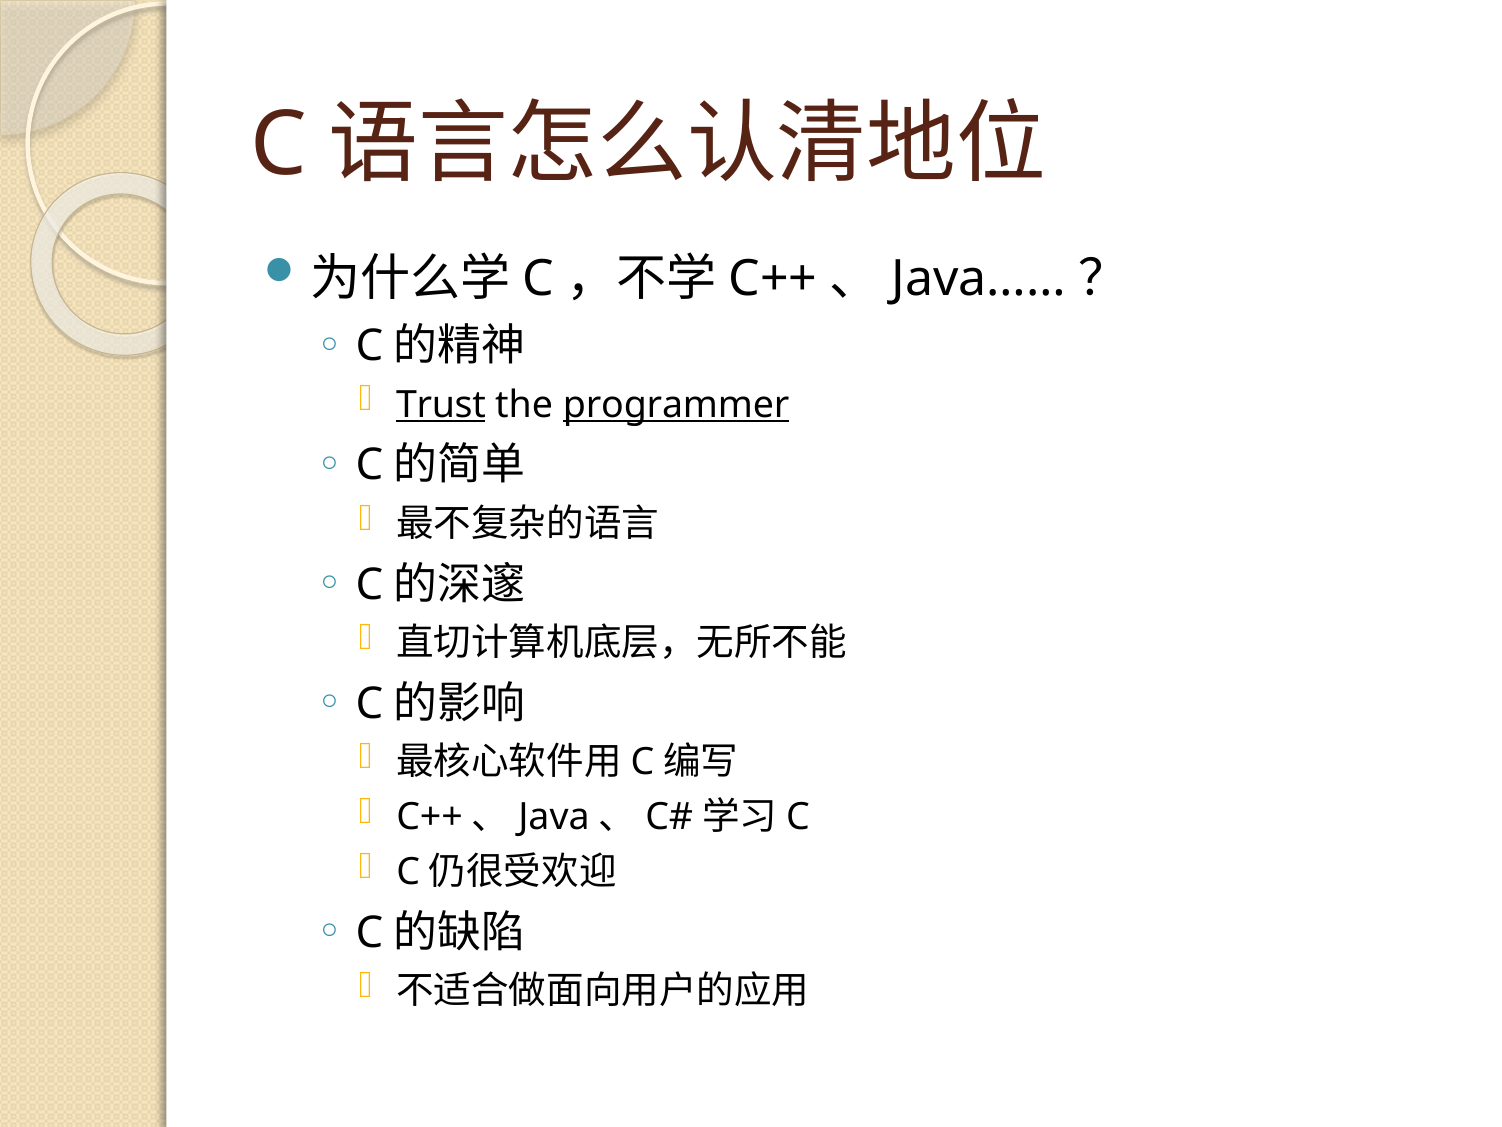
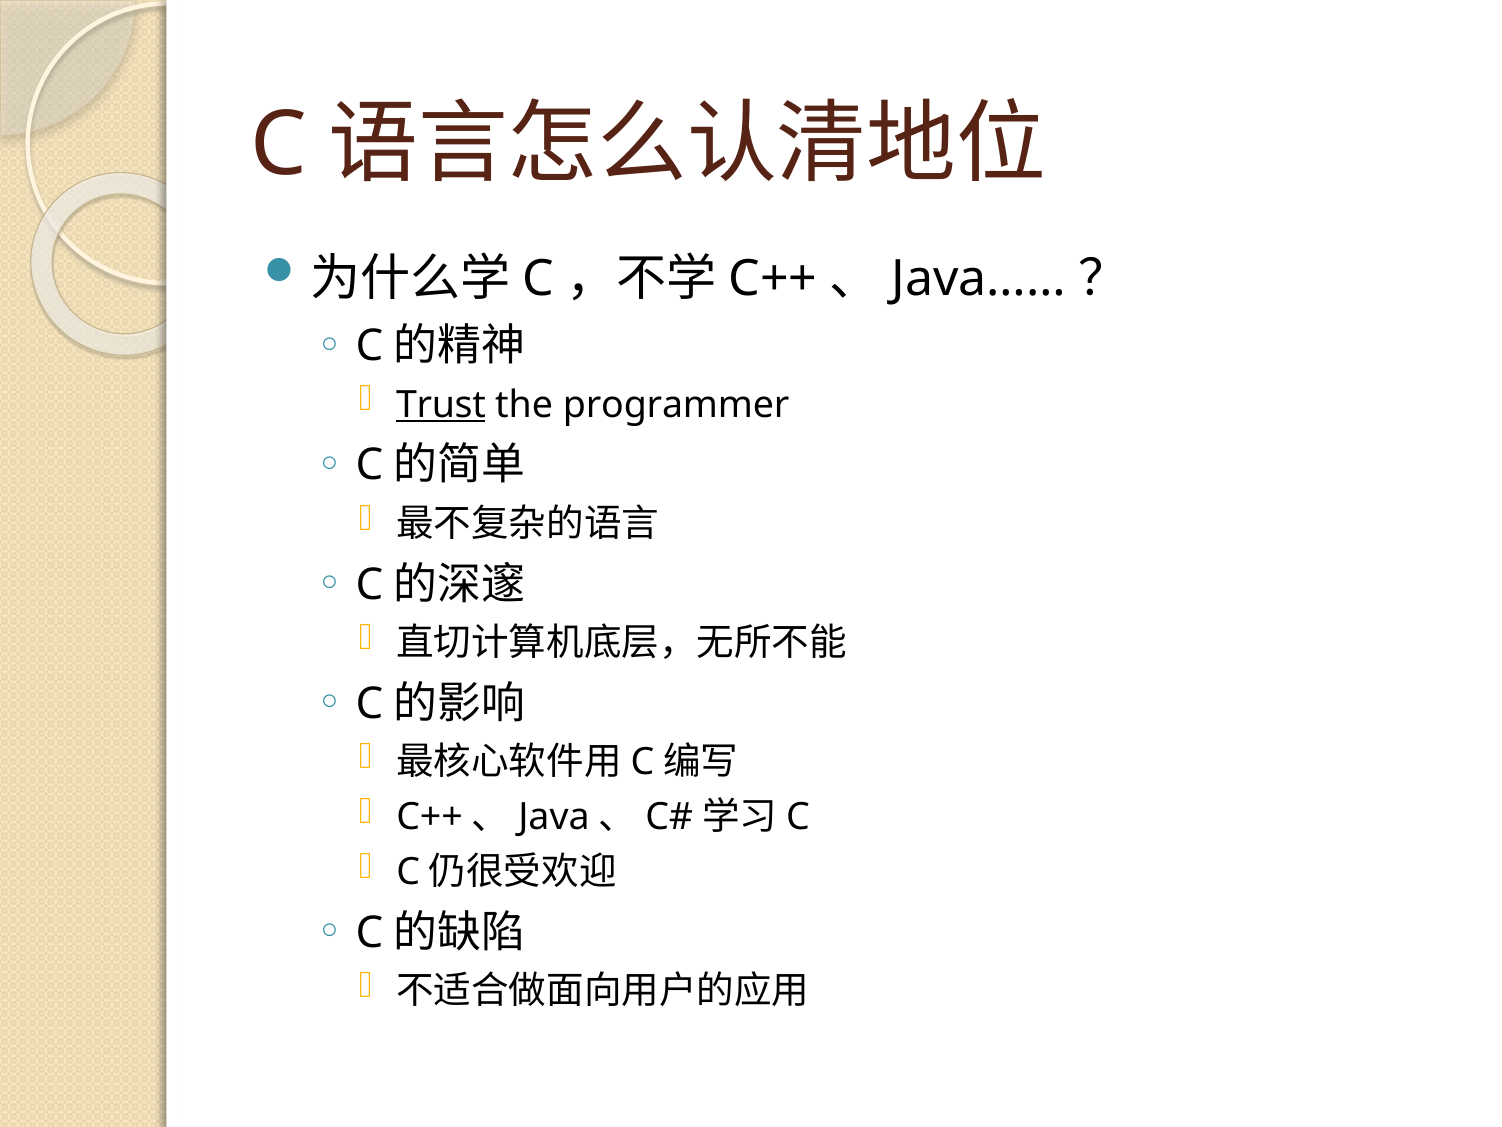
programmer underline: present -> none
